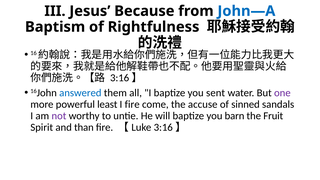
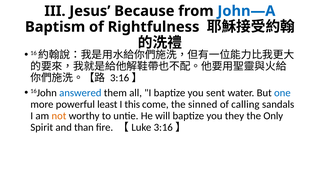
one colour: purple -> blue
I fire: fire -> this
accuse: accuse -> sinned
sinned: sinned -> calling
not colour: purple -> orange
barn: barn -> they
Fruit: Fruit -> Only
